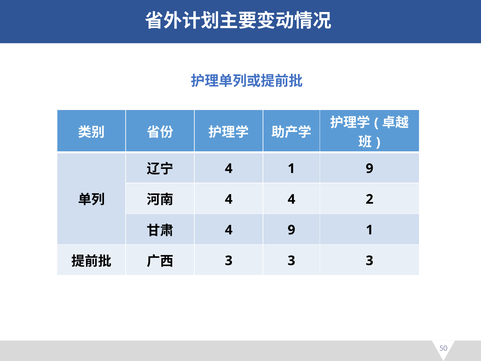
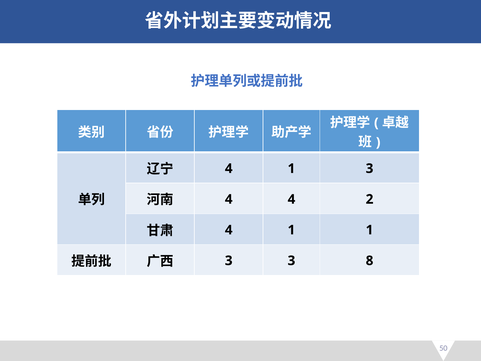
1 9: 9 -> 3
9 at (291, 230): 9 -> 1
3 3 3: 3 -> 8
